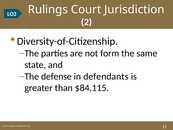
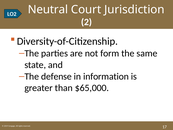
Rulings: Rulings -> Neutral
defendants: defendants -> information
$84,115: $84,115 -> $65,000
